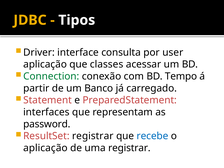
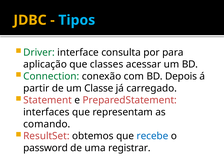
Tipos colour: white -> light blue
Driver colour: black -> green
user: user -> para
Tempo: Tempo -> Depois
Banco: Banco -> Classe
password: password -> comando
ResultSet registrar: registrar -> obtemos
aplicação at (45, 148): aplicação -> password
